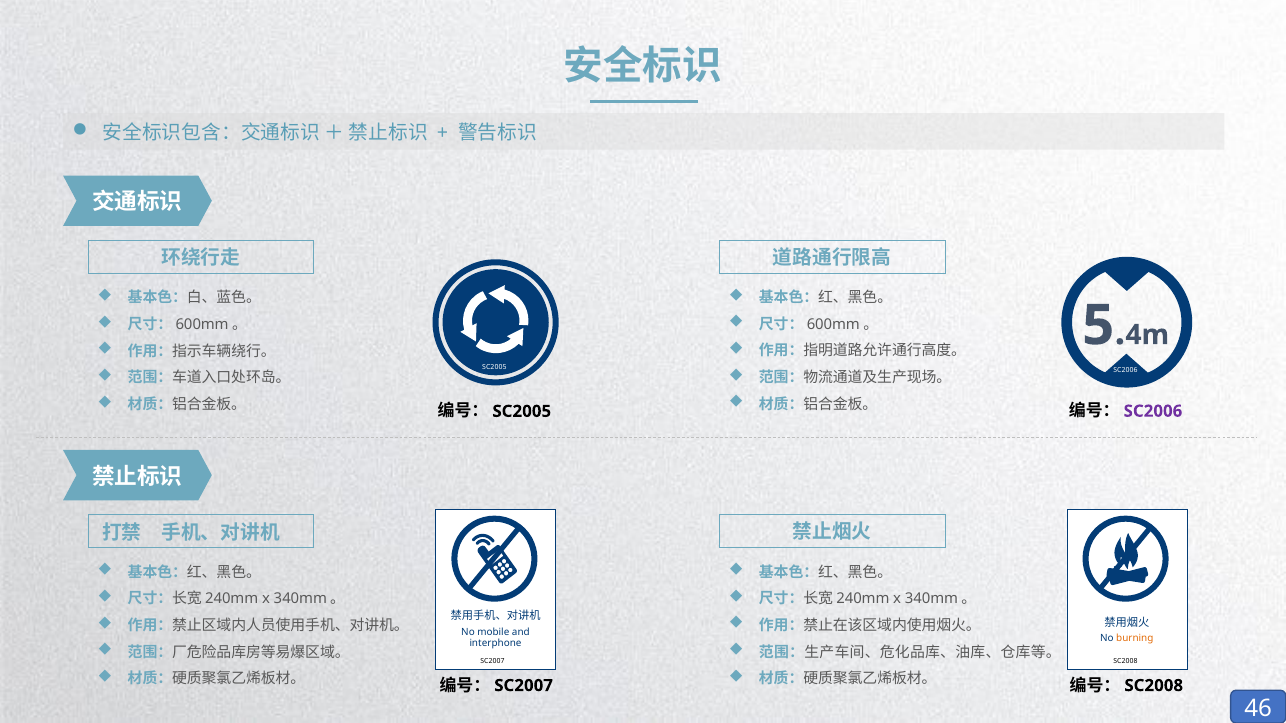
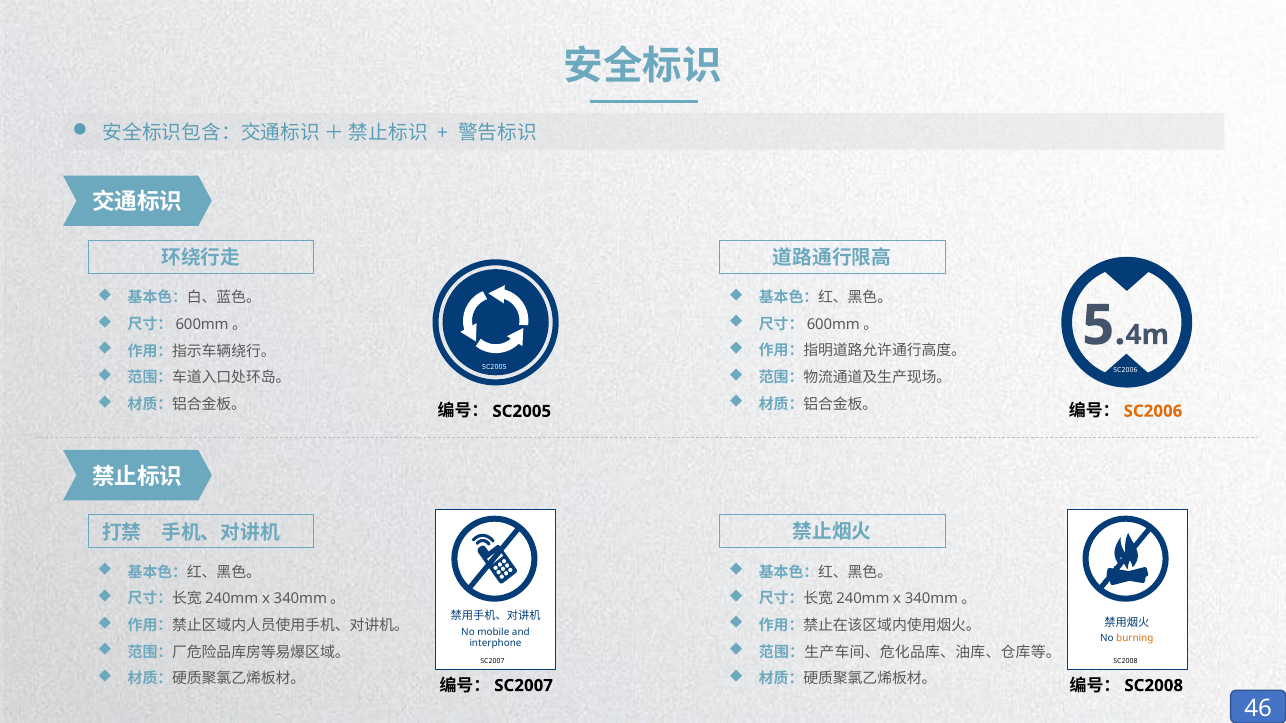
SC2006 at (1153, 411) colour: purple -> orange
